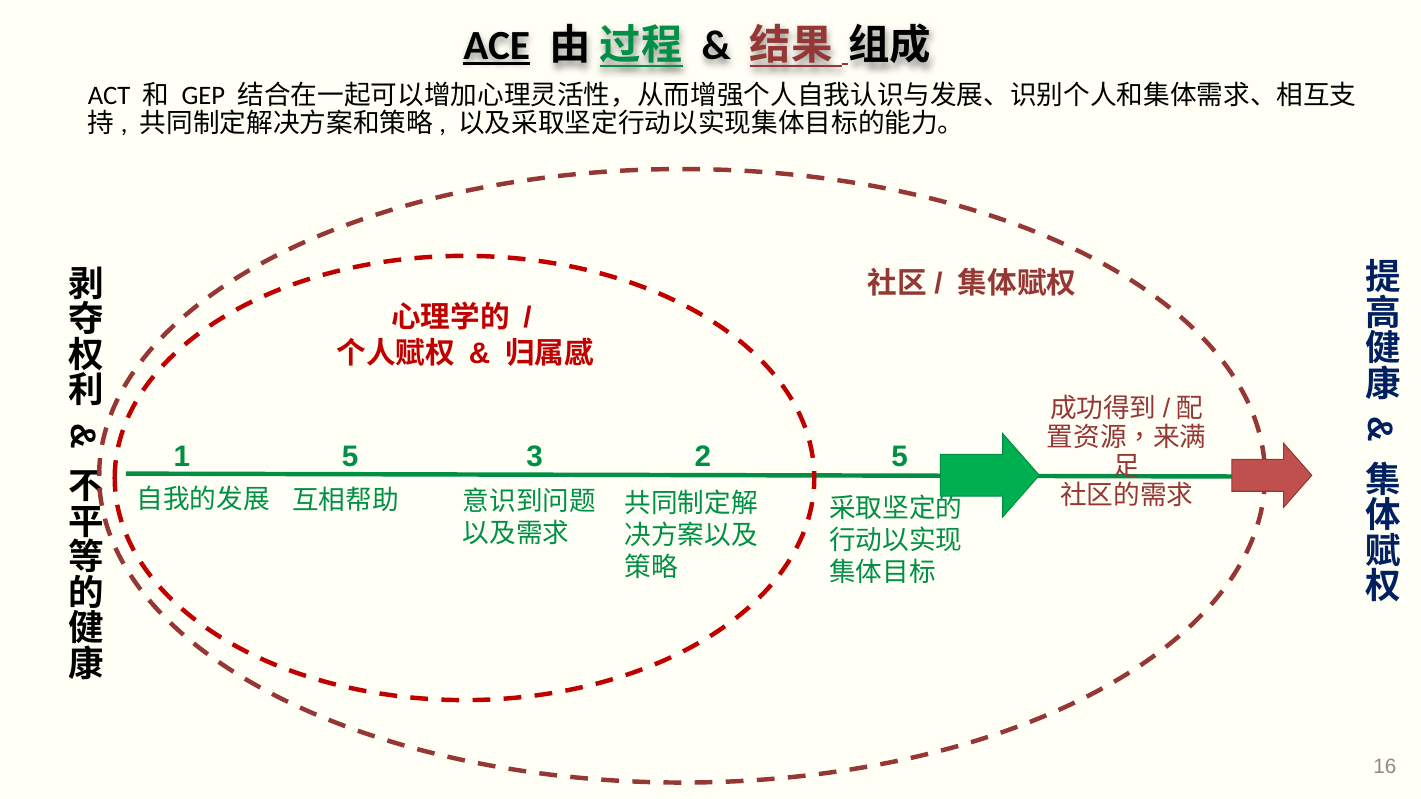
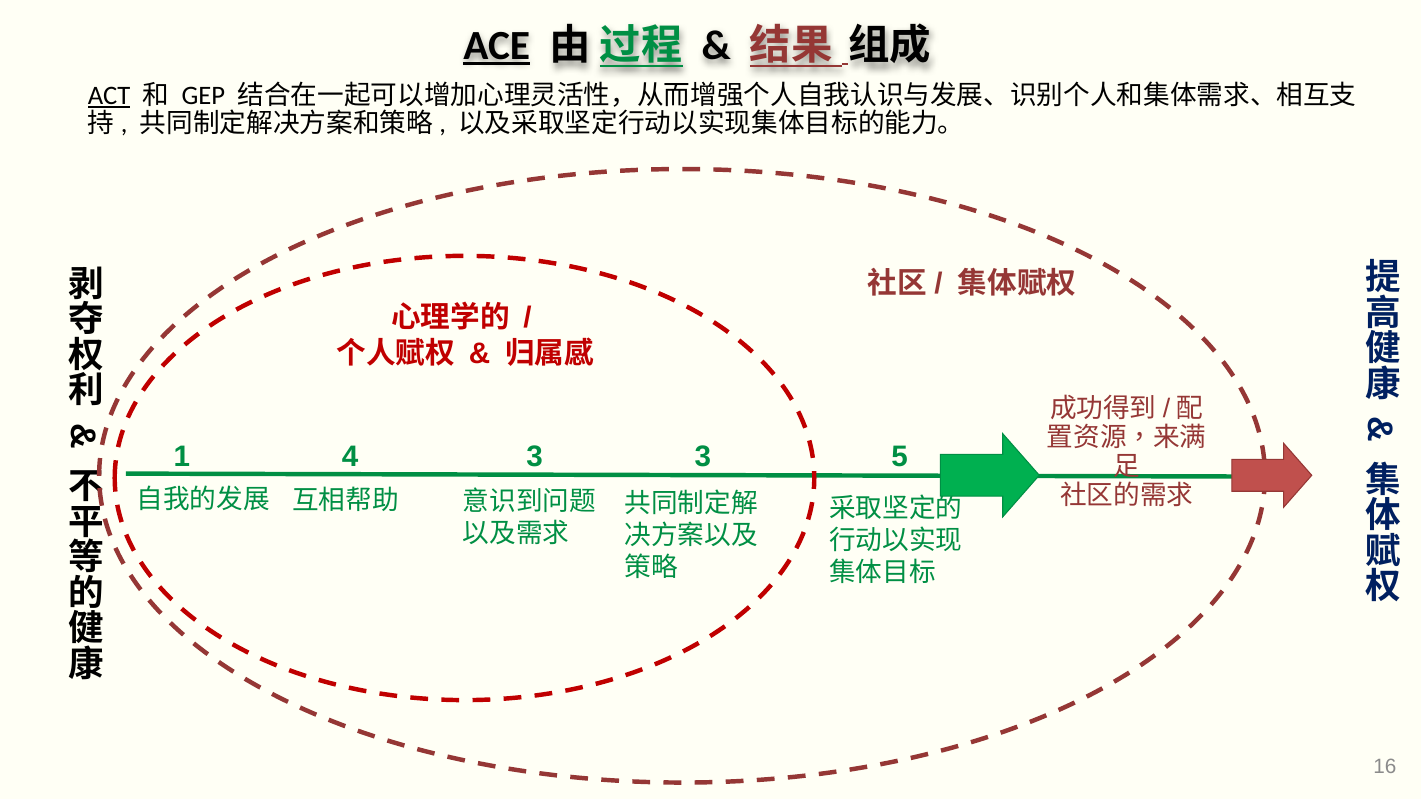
ACT underline: none -> present
1 5: 5 -> 4
3 2: 2 -> 3
